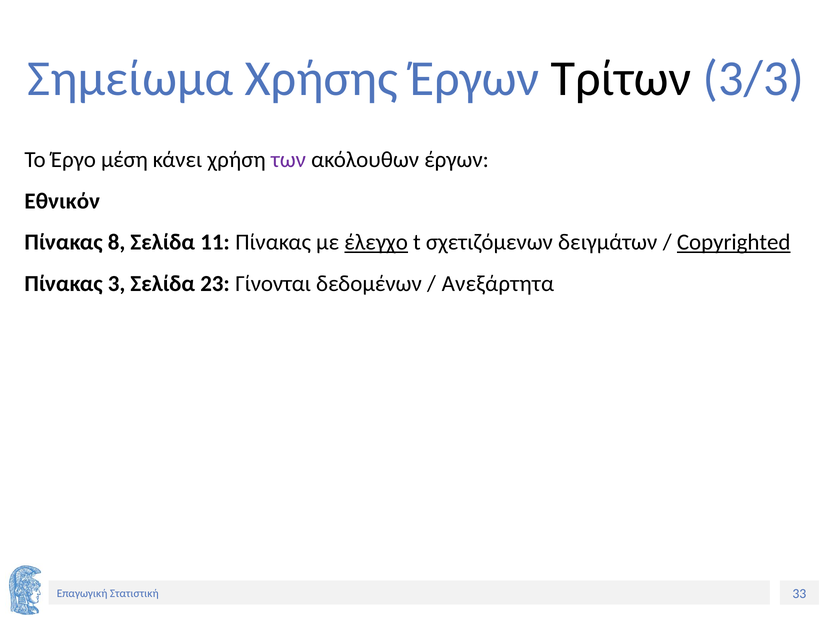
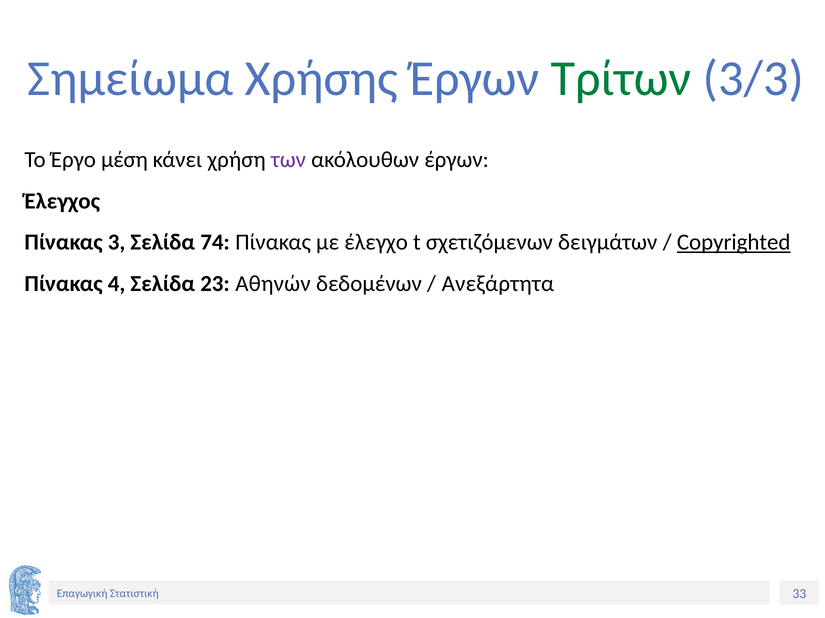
Τρίτων colour: black -> green
Εθνικόν: Εθνικόν -> Έλεγχος
8: 8 -> 3
11: 11 -> 74
έλεγχο underline: present -> none
3: 3 -> 4
Γίνονται: Γίνονται -> Αθηνών
